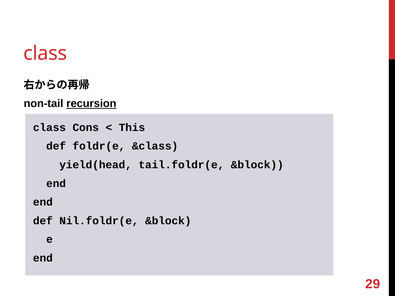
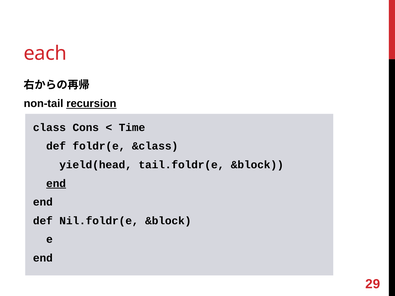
class at (45, 53): class -> each
This: This -> Time
end at (56, 184) underline: none -> present
